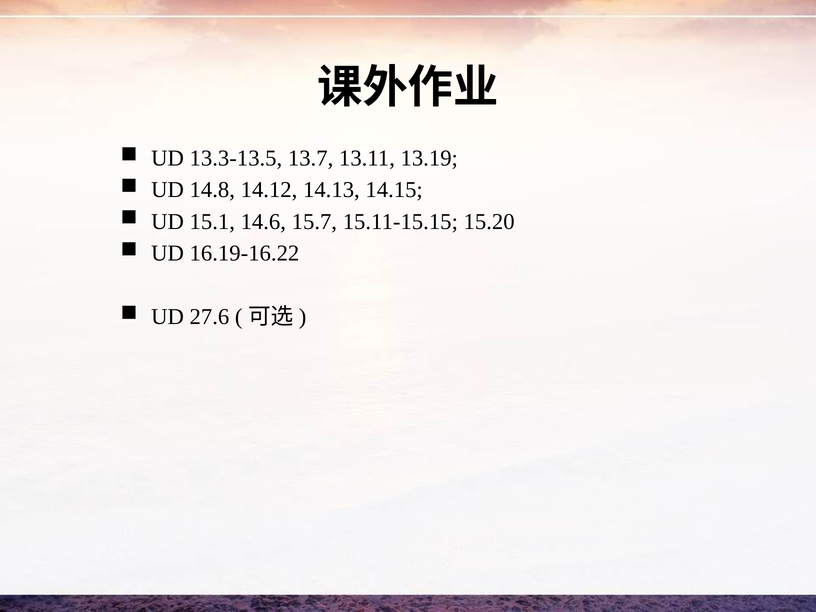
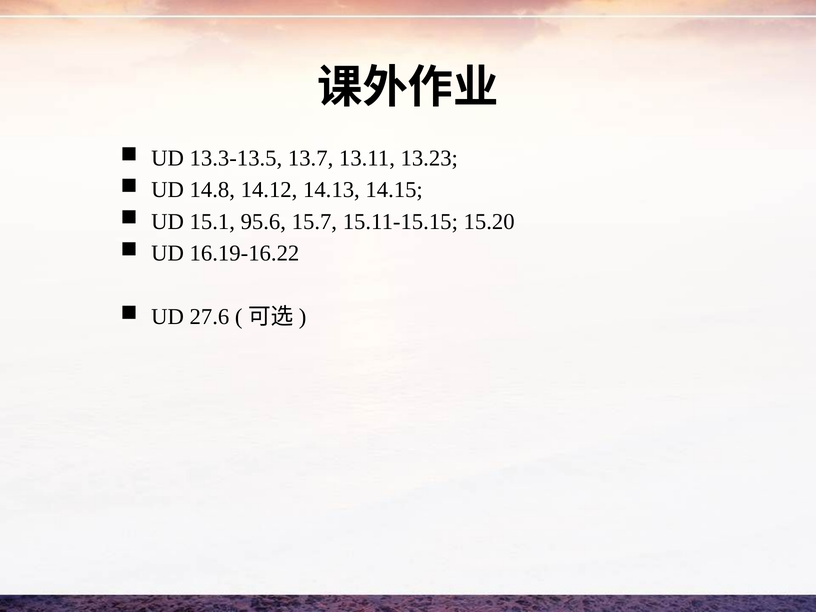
13.19: 13.19 -> 13.23
14.6: 14.6 -> 95.6
